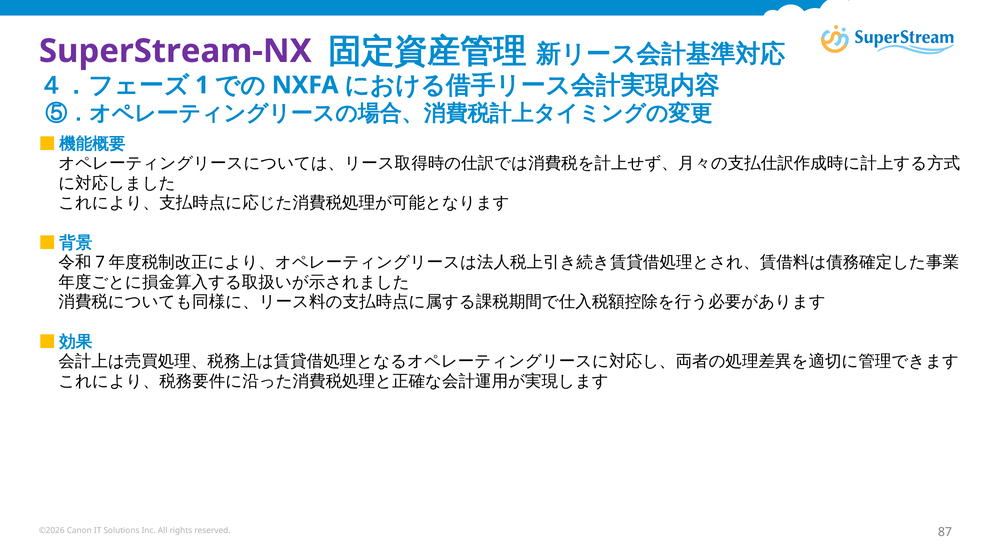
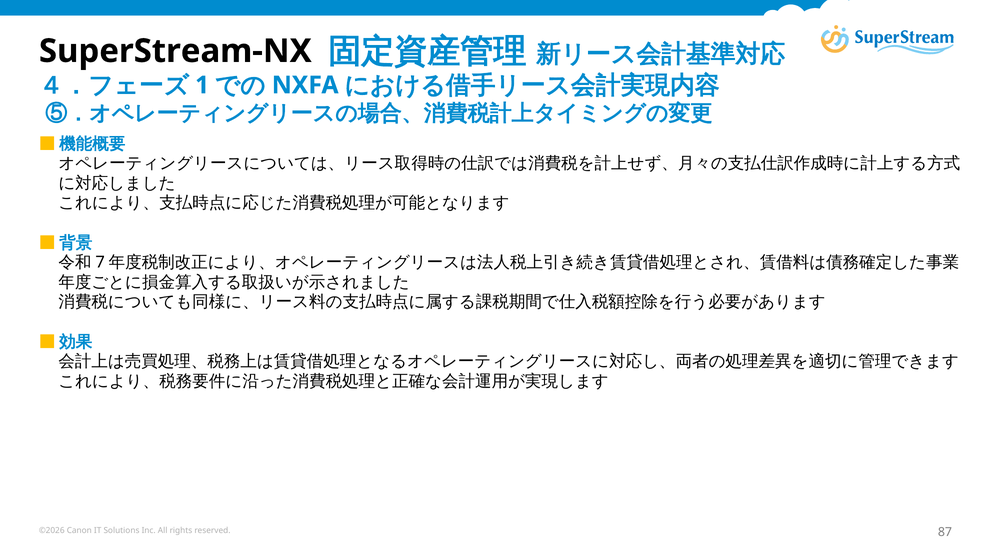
SuperStream-NX colour: purple -> black
